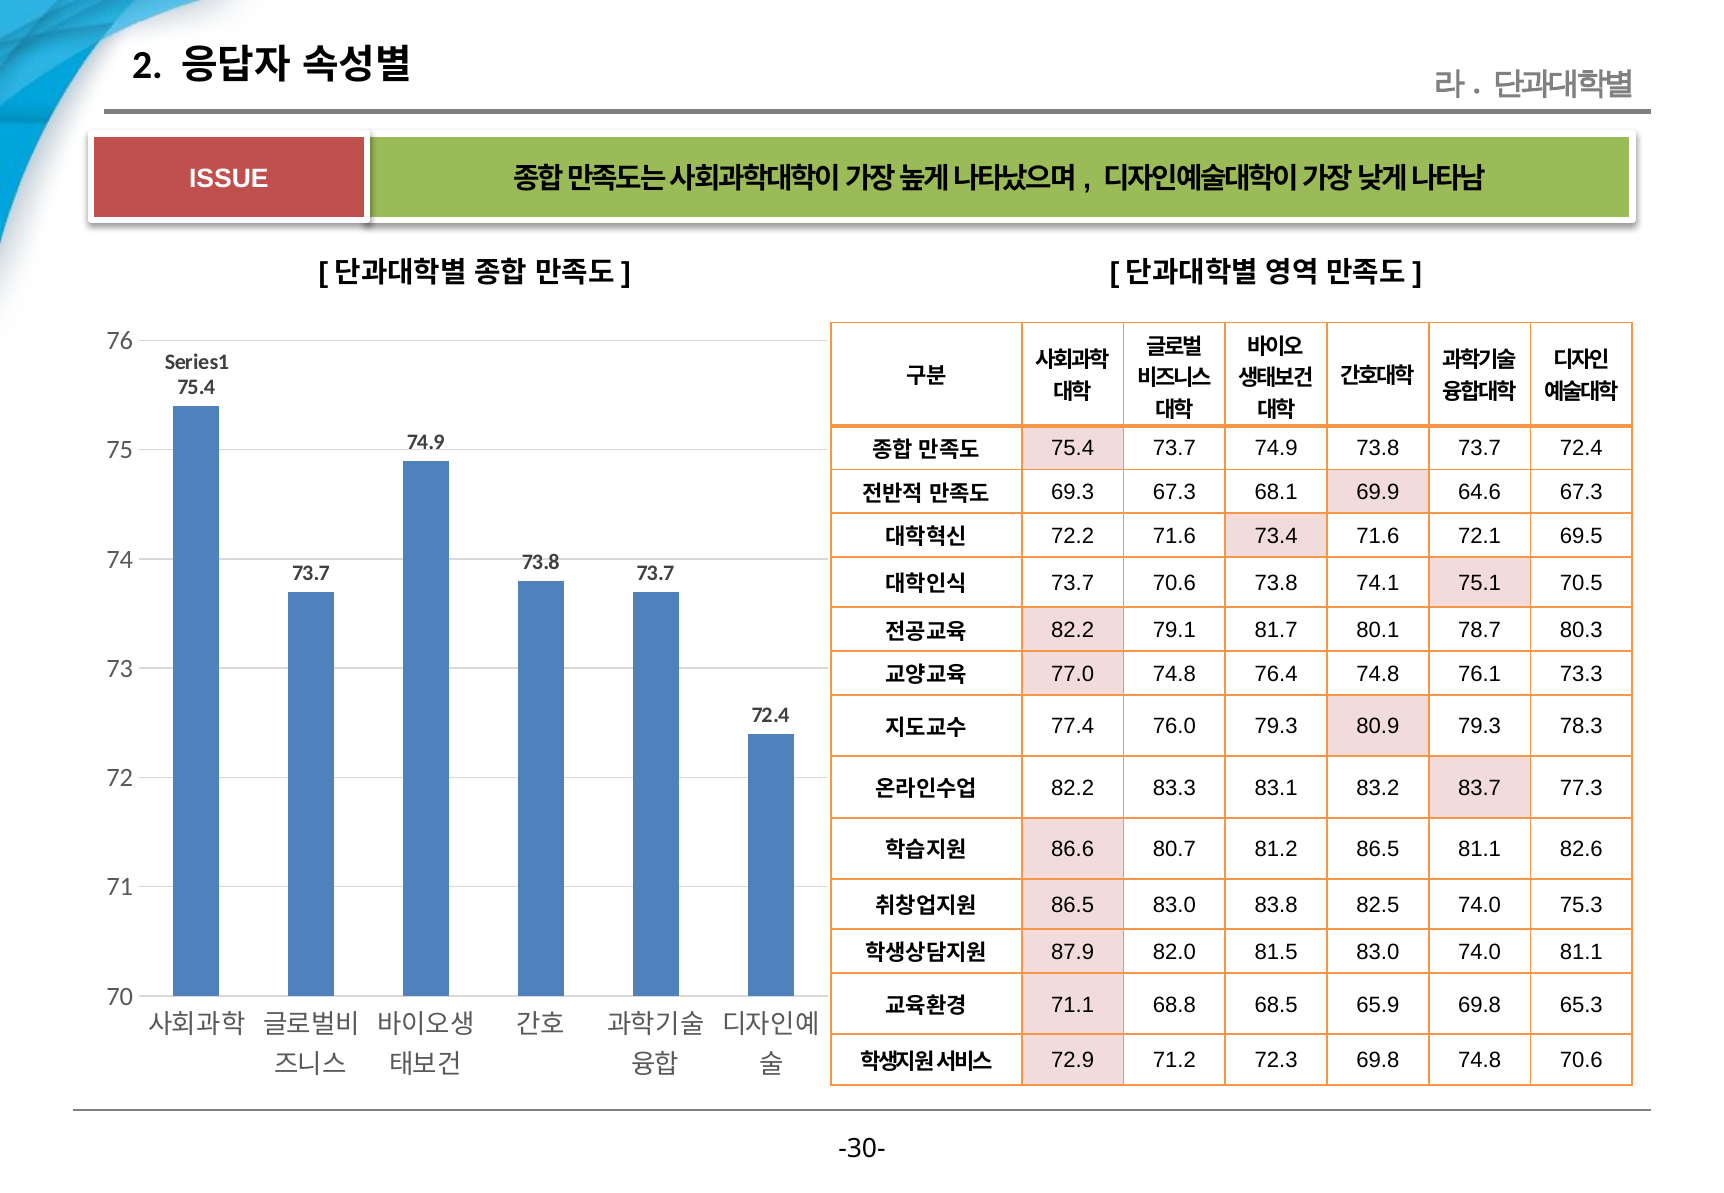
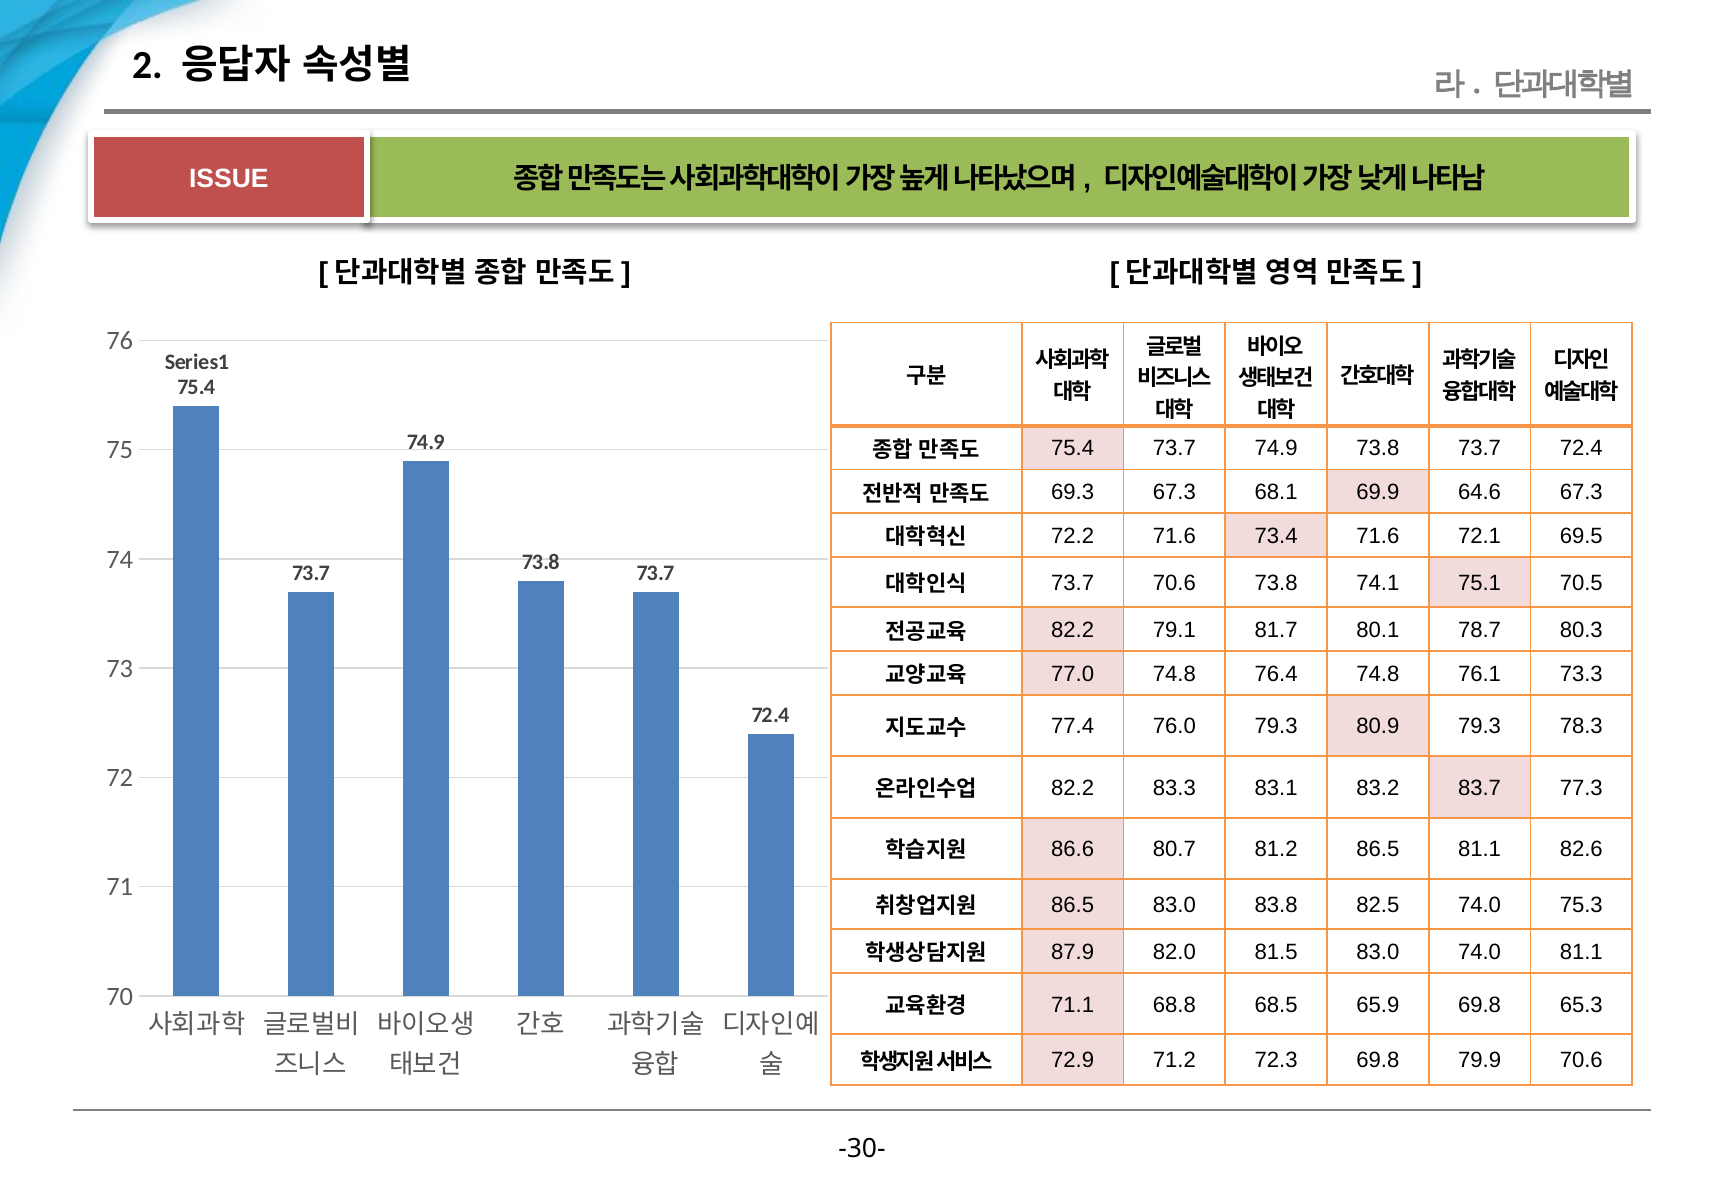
69.8 74.8: 74.8 -> 79.9
